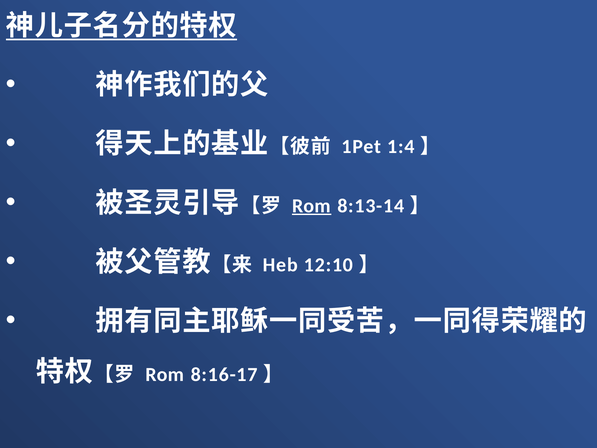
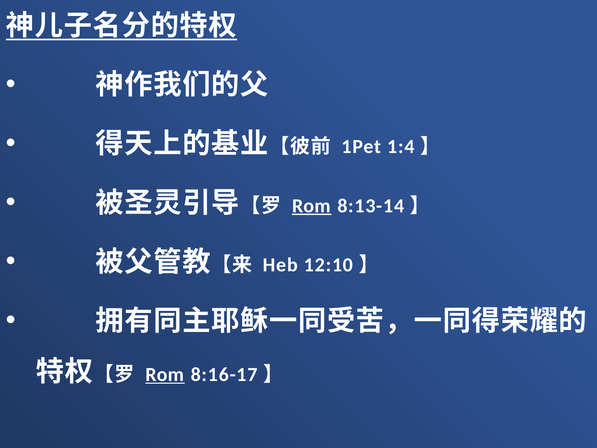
Rom at (165, 374) underline: none -> present
